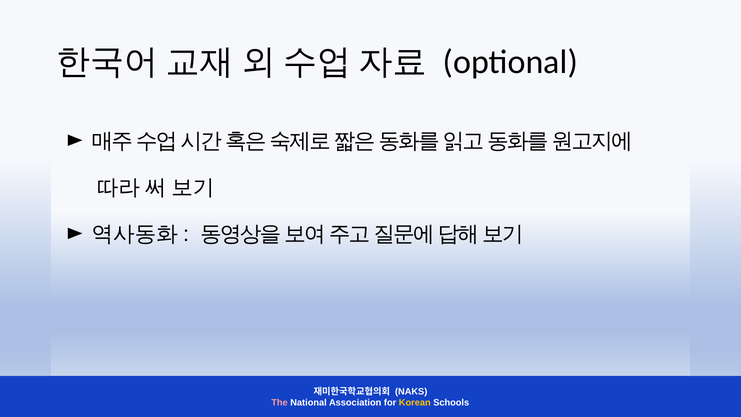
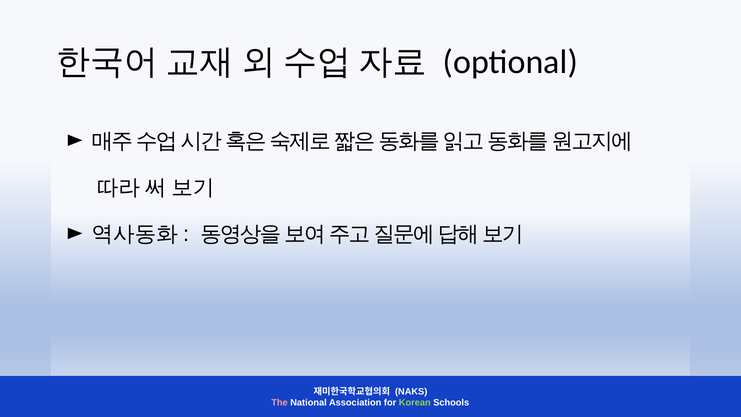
Korean colour: yellow -> light green
